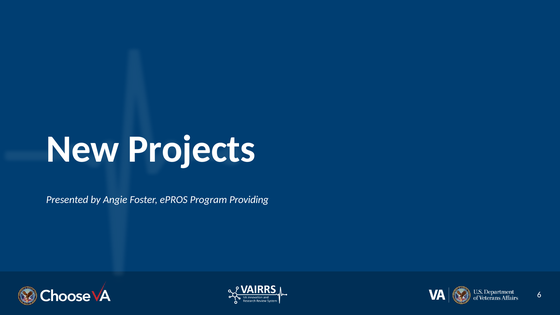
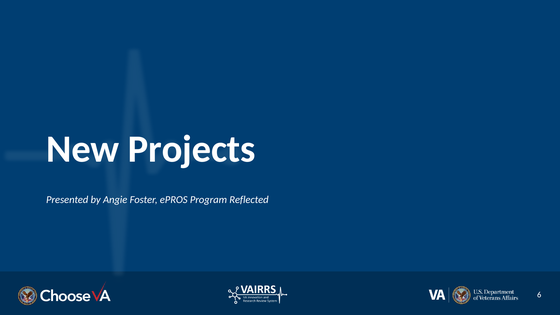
Providing: Providing -> Reflected
